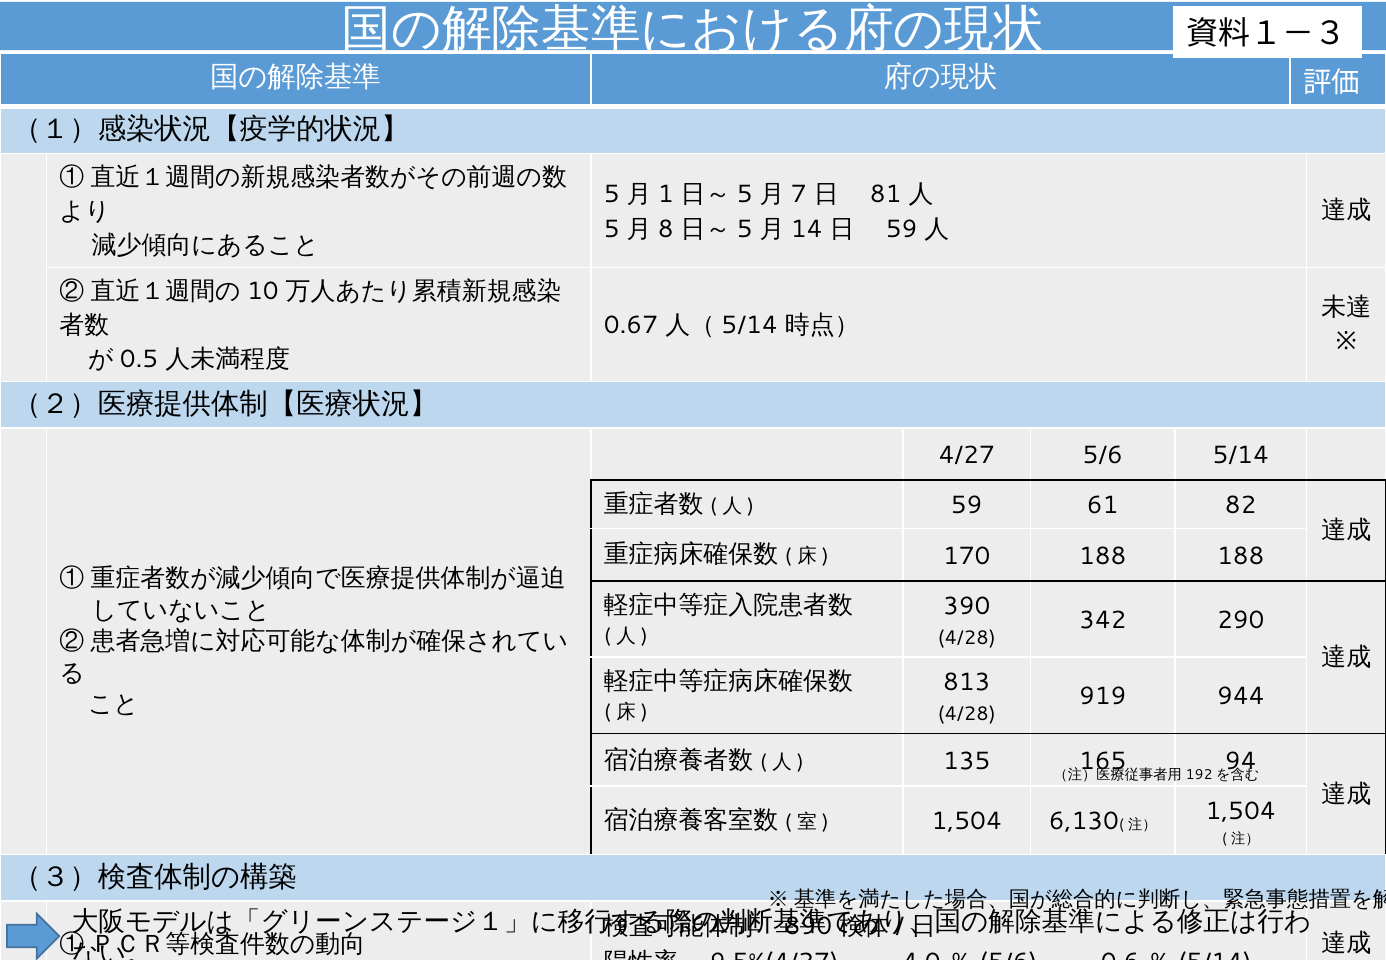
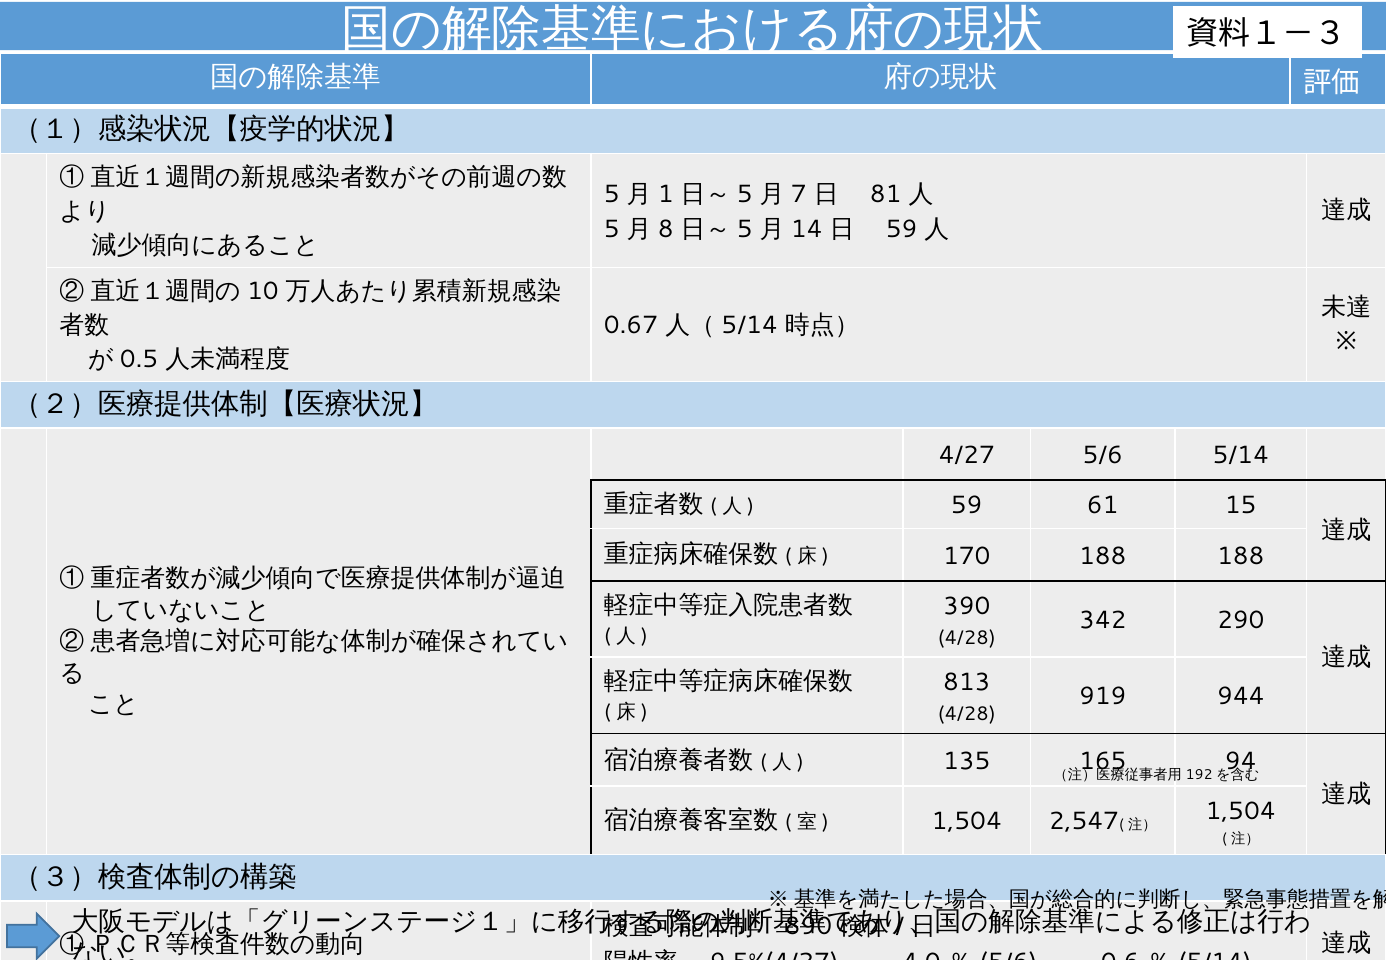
82: 82 -> 15
6,130: 6,130 -> 2,547
